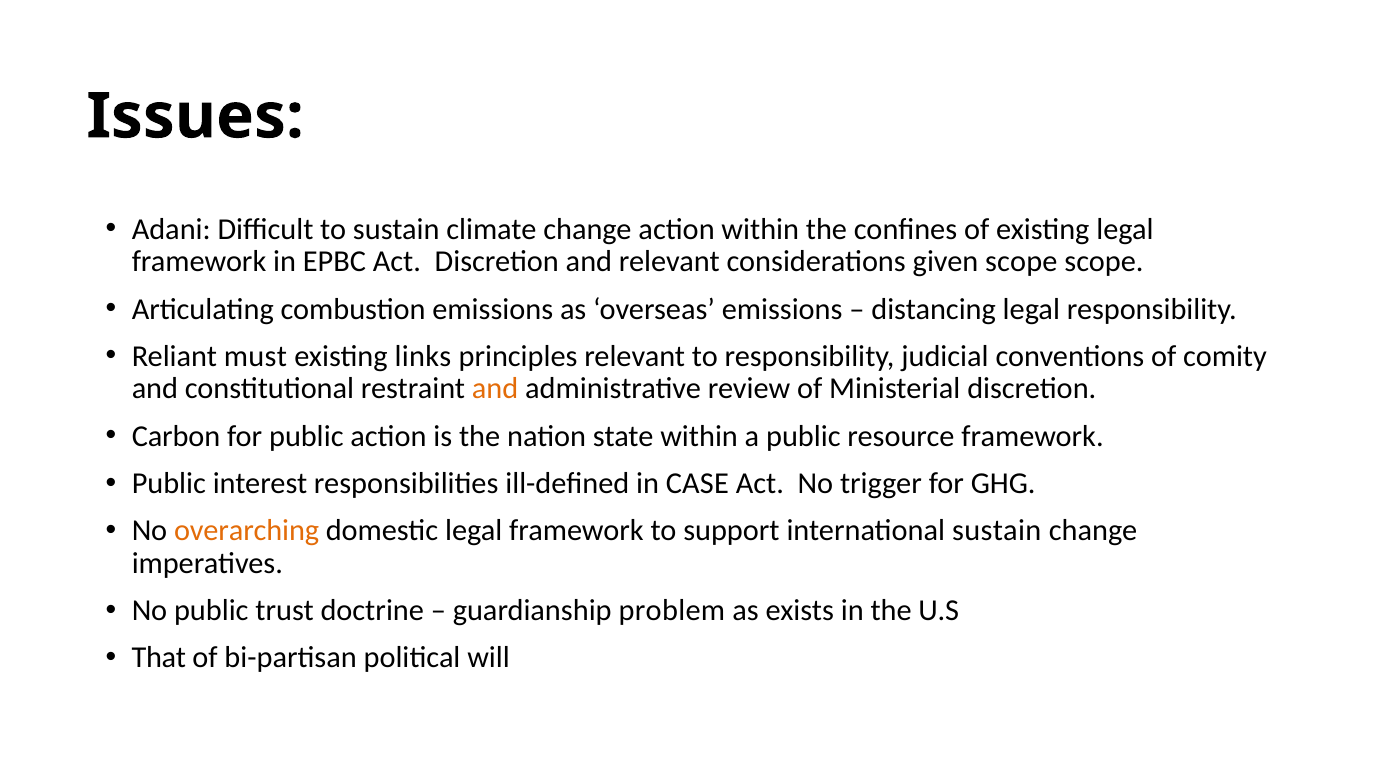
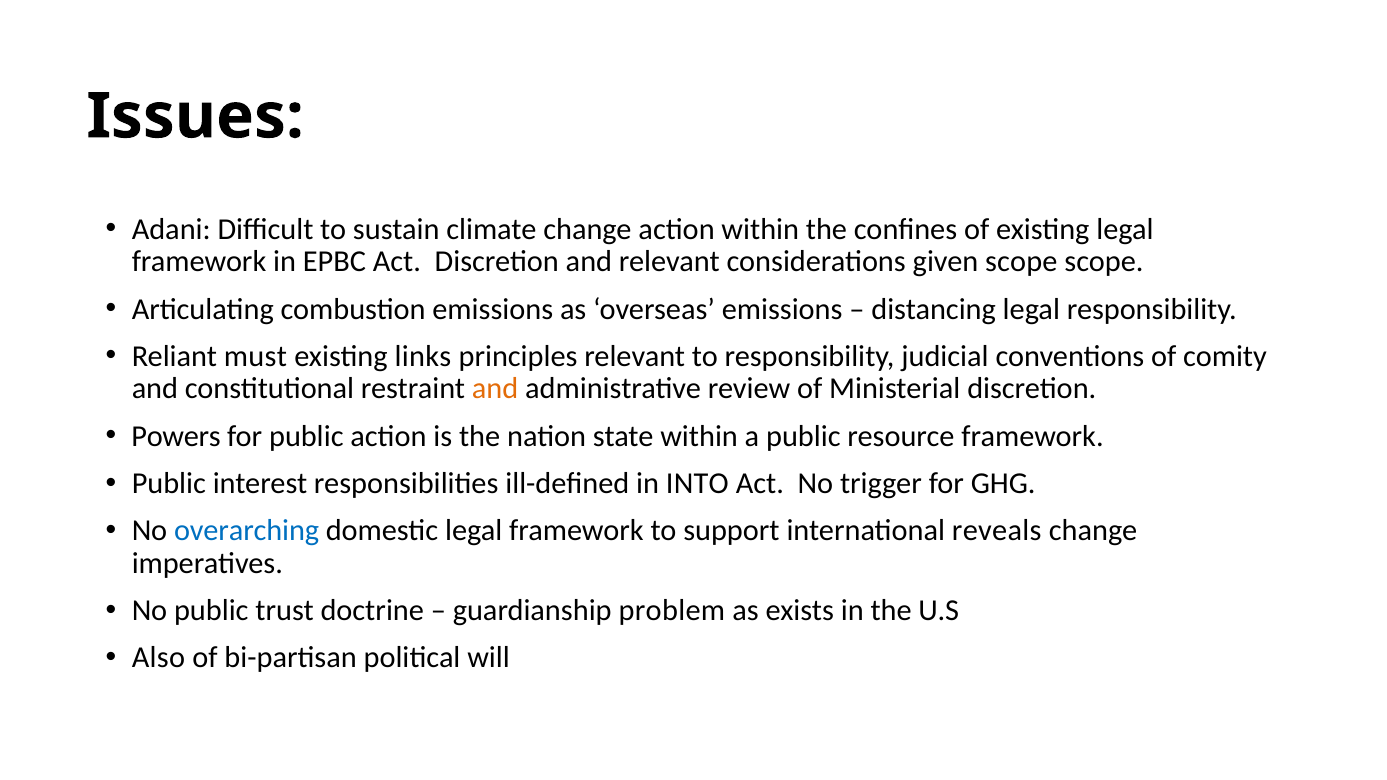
Carbon: Carbon -> Powers
CASE: CASE -> INTO
overarching colour: orange -> blue
international sustain: sustain -> reveals
That: That -> Also
